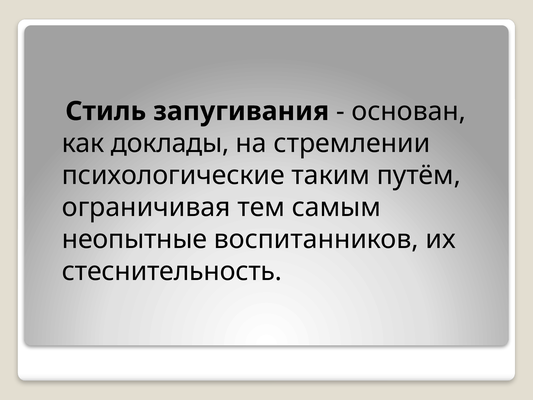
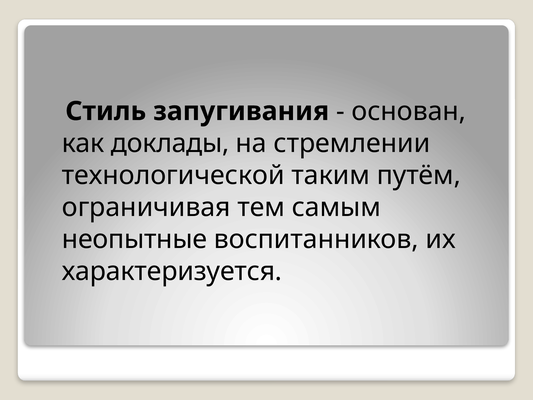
психологические: психологические -> технологической
стеснительность: стеснительность -> характеризуется
